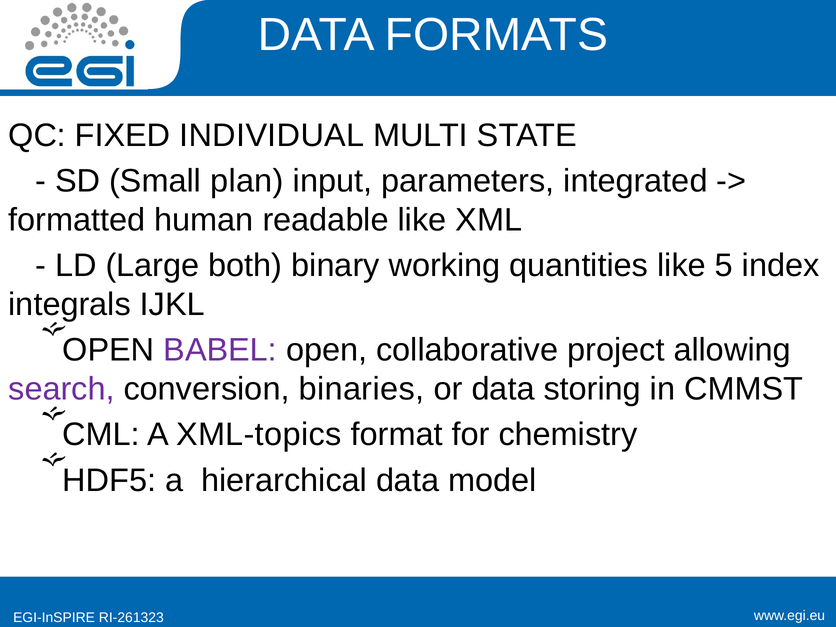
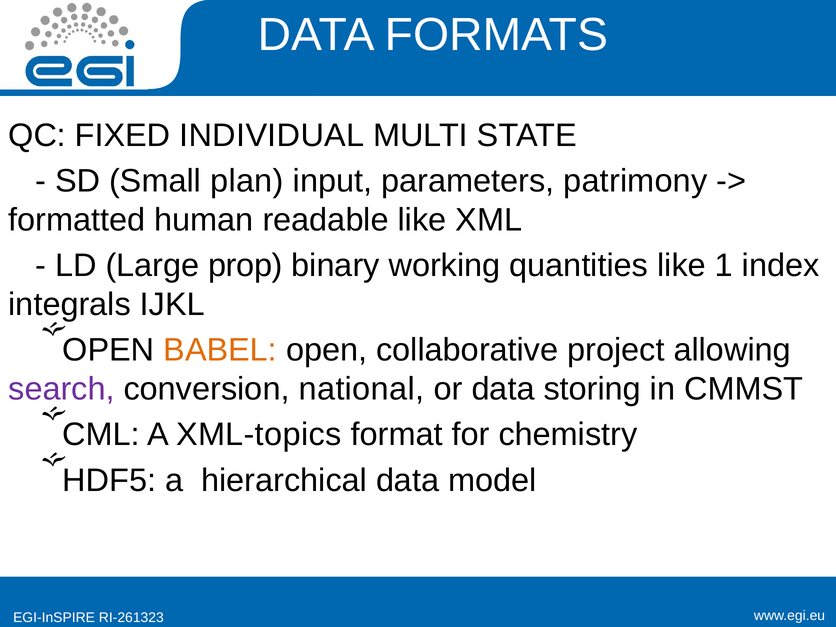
integrated: integrated -> patrimony
both: both -> prop
5: 5 -> 1
BABEL colour: purple -> orange
binaries: binaries -> national
